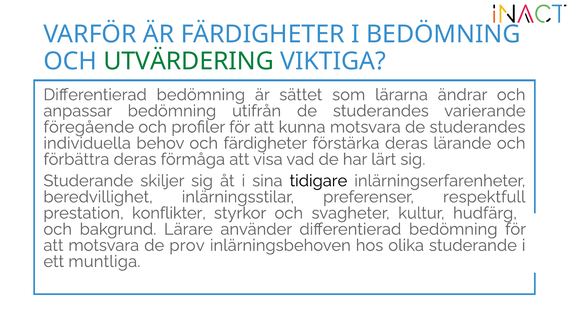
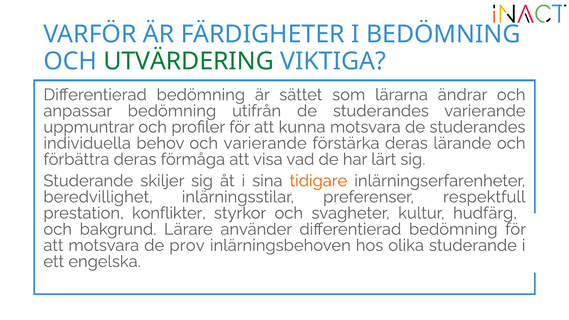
föregående: föregående -> uppmuntrar
och färdigheter: färdigheter -> varierande
tidigare colour: black -> orange
muntliga: muntliga -> engelska
